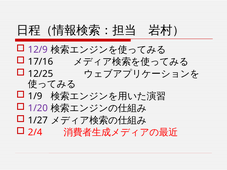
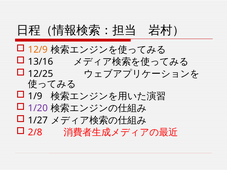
12/9 colour: purple -> orange
17/16: 17/16 -> 13/16
2/4: 2/4 -> 2/8
